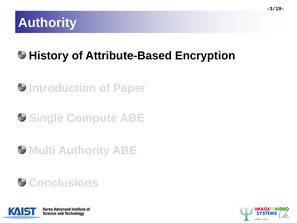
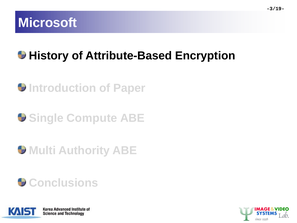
Authority at (48, 23): Authority -> Microsoft
